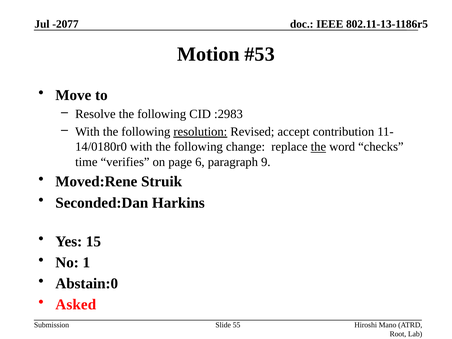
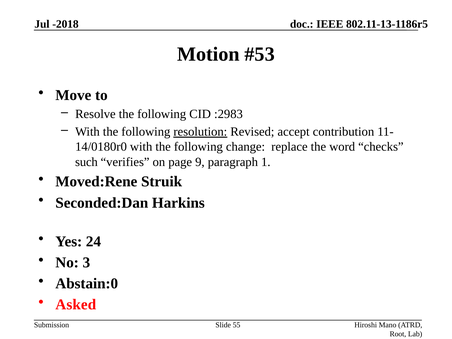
-2077: -2077 -> -2018
the at (318, 147) underline: present -> none
time: time -> such
6: 6 -> 9
9: 9 -> 1
15: 15 -> 24
1: 1 -> 3
